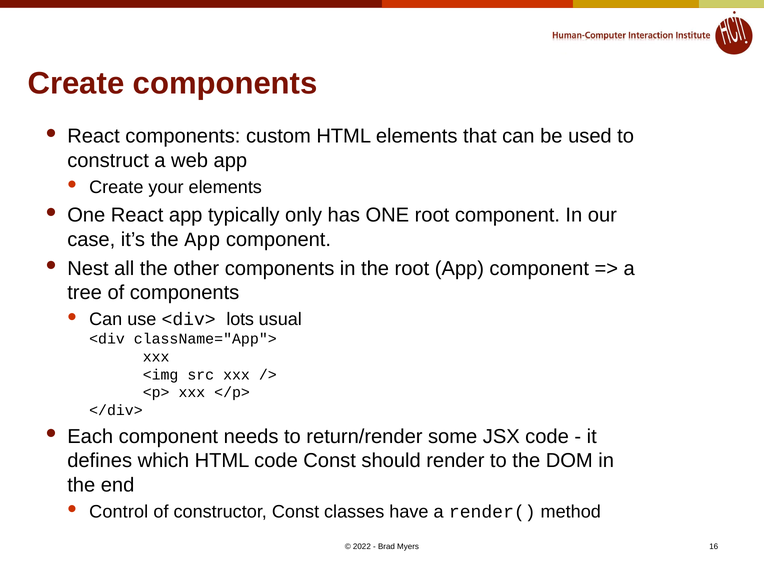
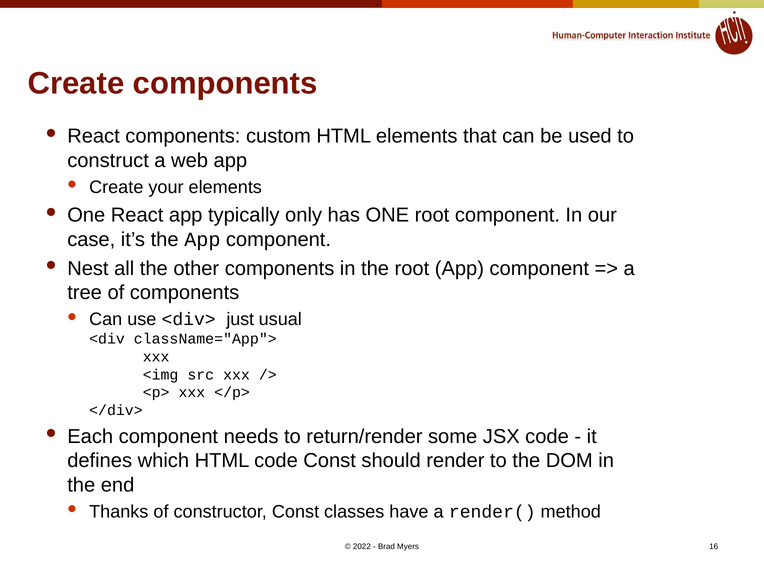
lots: lots -> just
Control: Control -> Thanks
